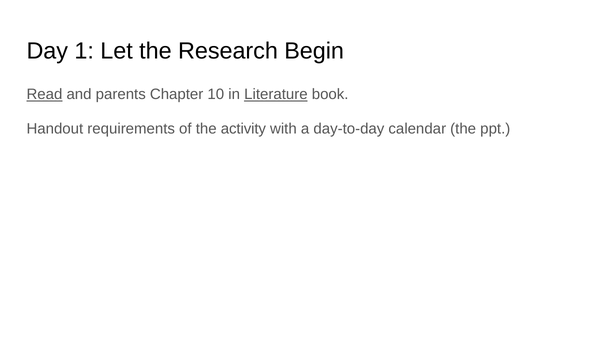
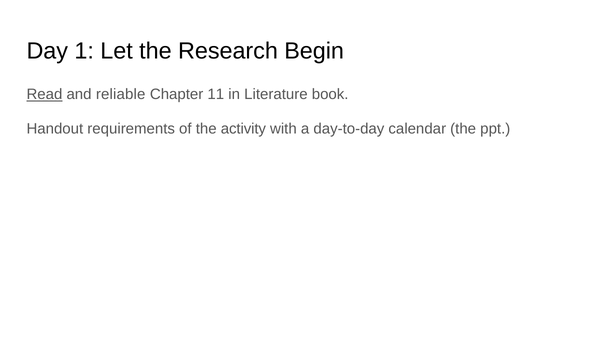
parents: parents -> reliable
10: 10 -> 11
Literature underline: present -> none
